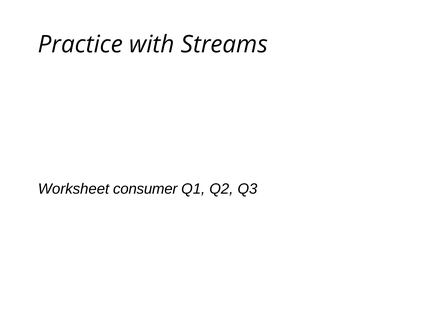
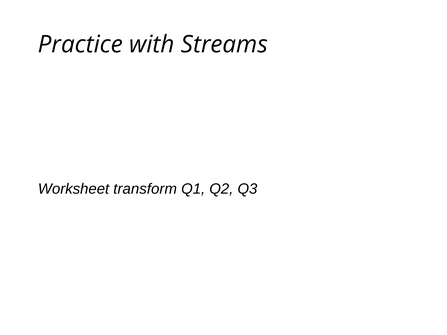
consumer: consumer -> transform
